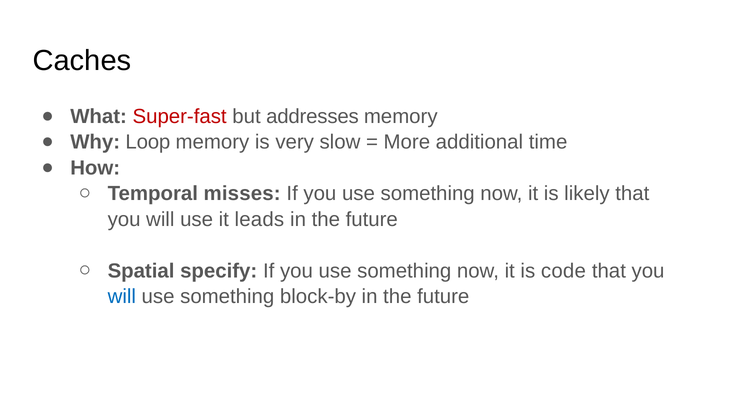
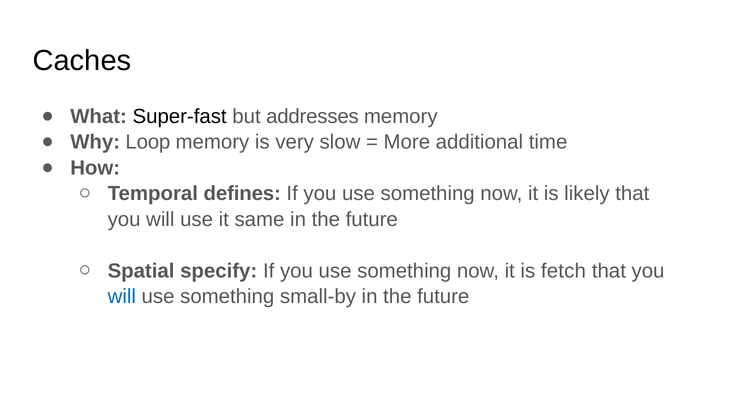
Super-fast colour: red -> black
misses: misses -> defines
leads: leads -> same
code: code -> fetch
block-by: block-by -> small-by
